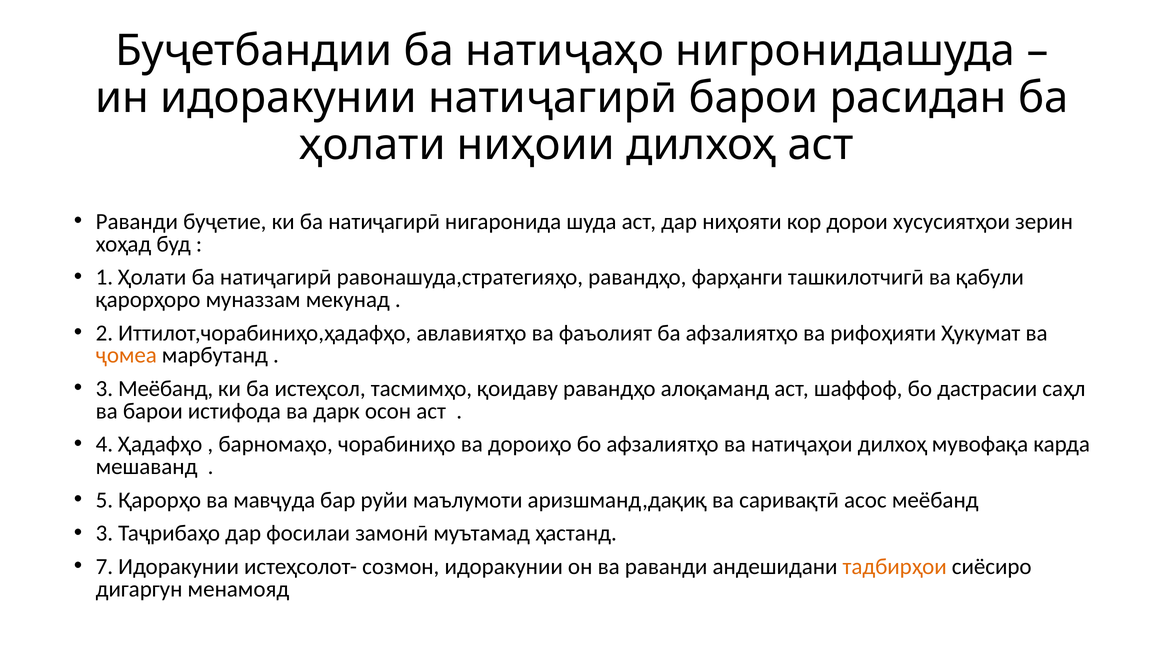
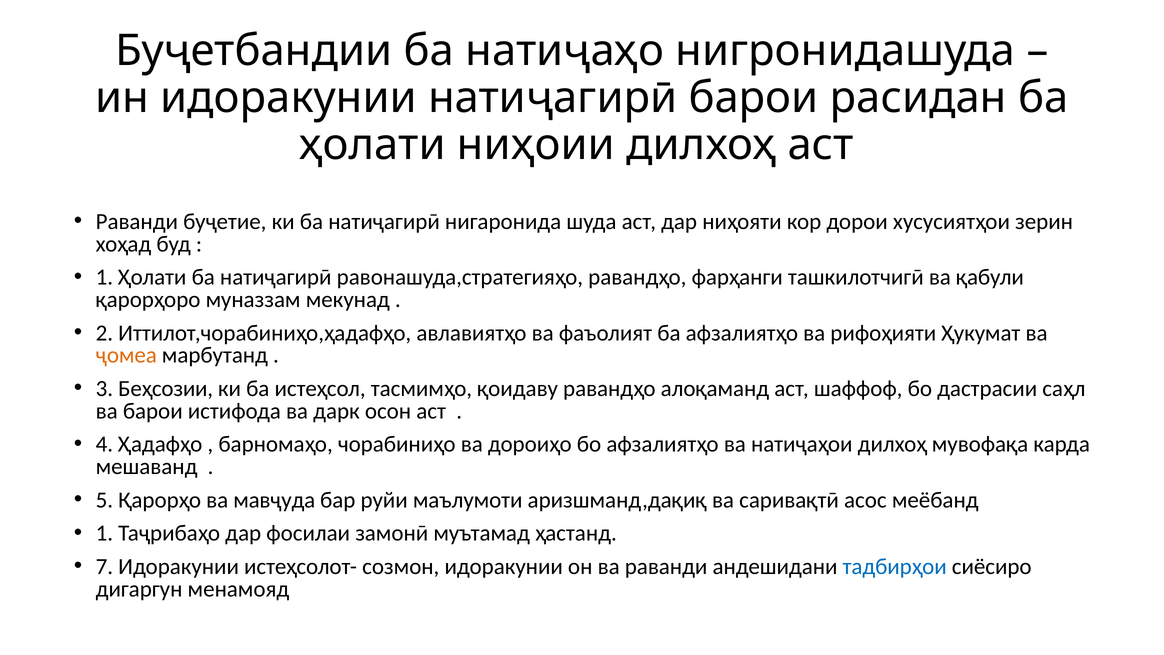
3 Меёбанд: Меёбанд -> Беҳсозии
3 at (104, 533): 3 -> 1
тадбирҳои colour: orange -> blue
